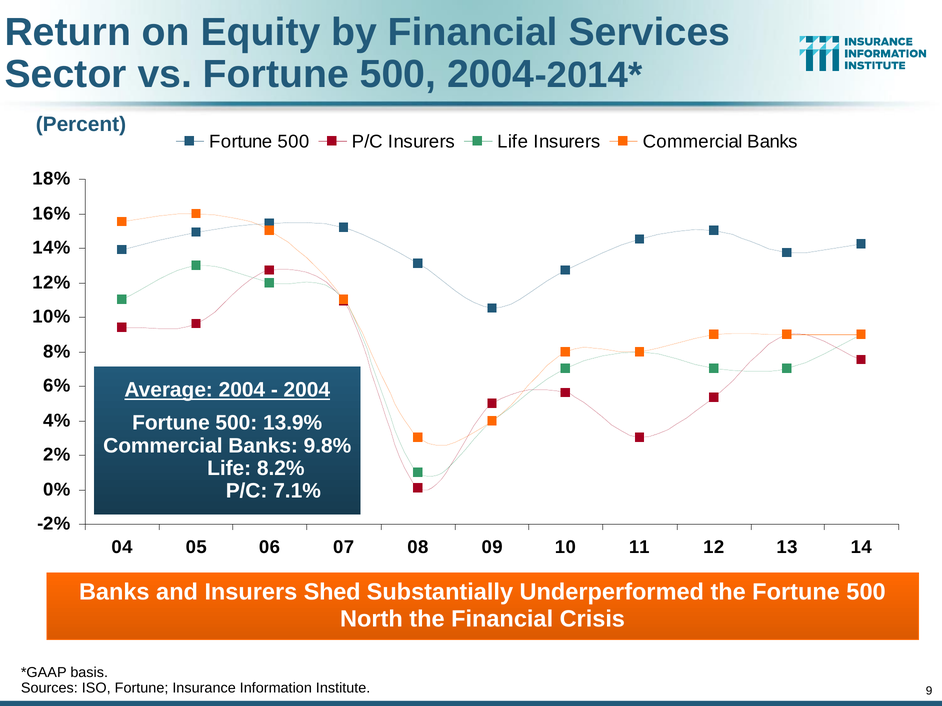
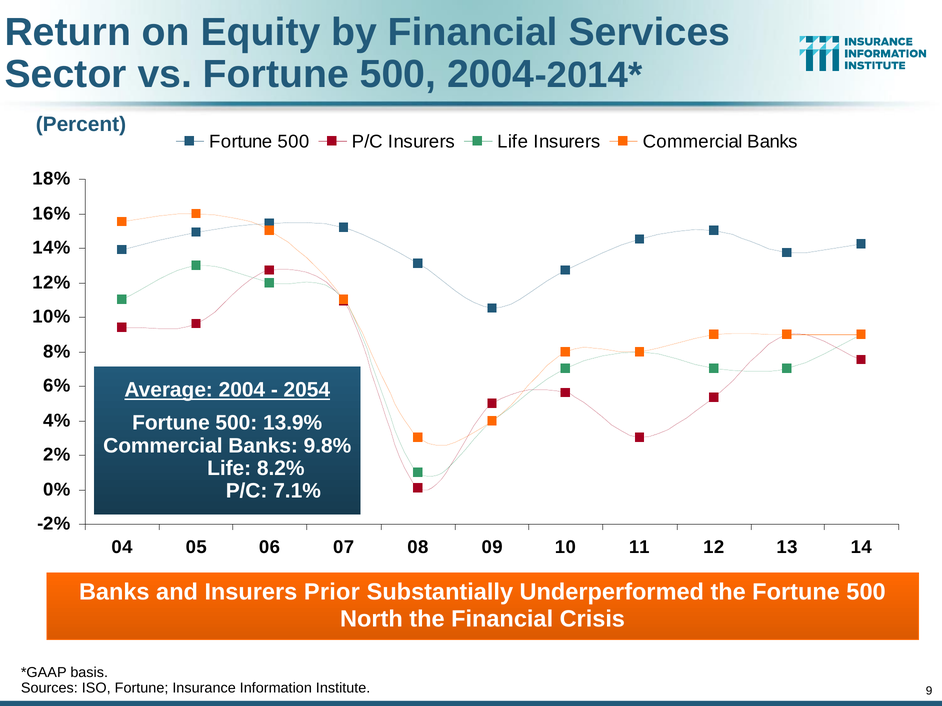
2004 at (307, 390): 2004 -> 2054
Shed: Shed -> Prior
